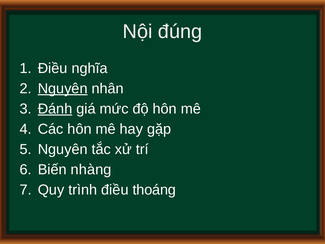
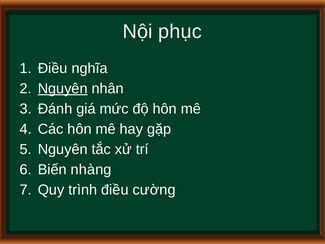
đúng: đúng -> phục
Đánh underline: present -> none
thoáng: thoáng -> cường
